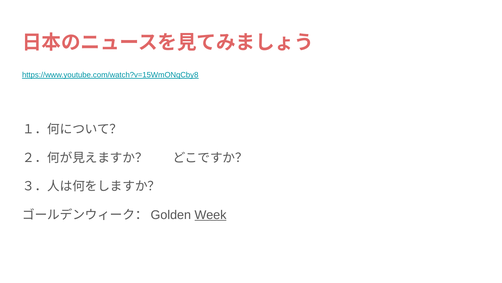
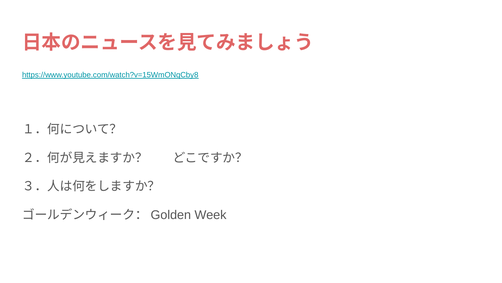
Week underline: present -> none
